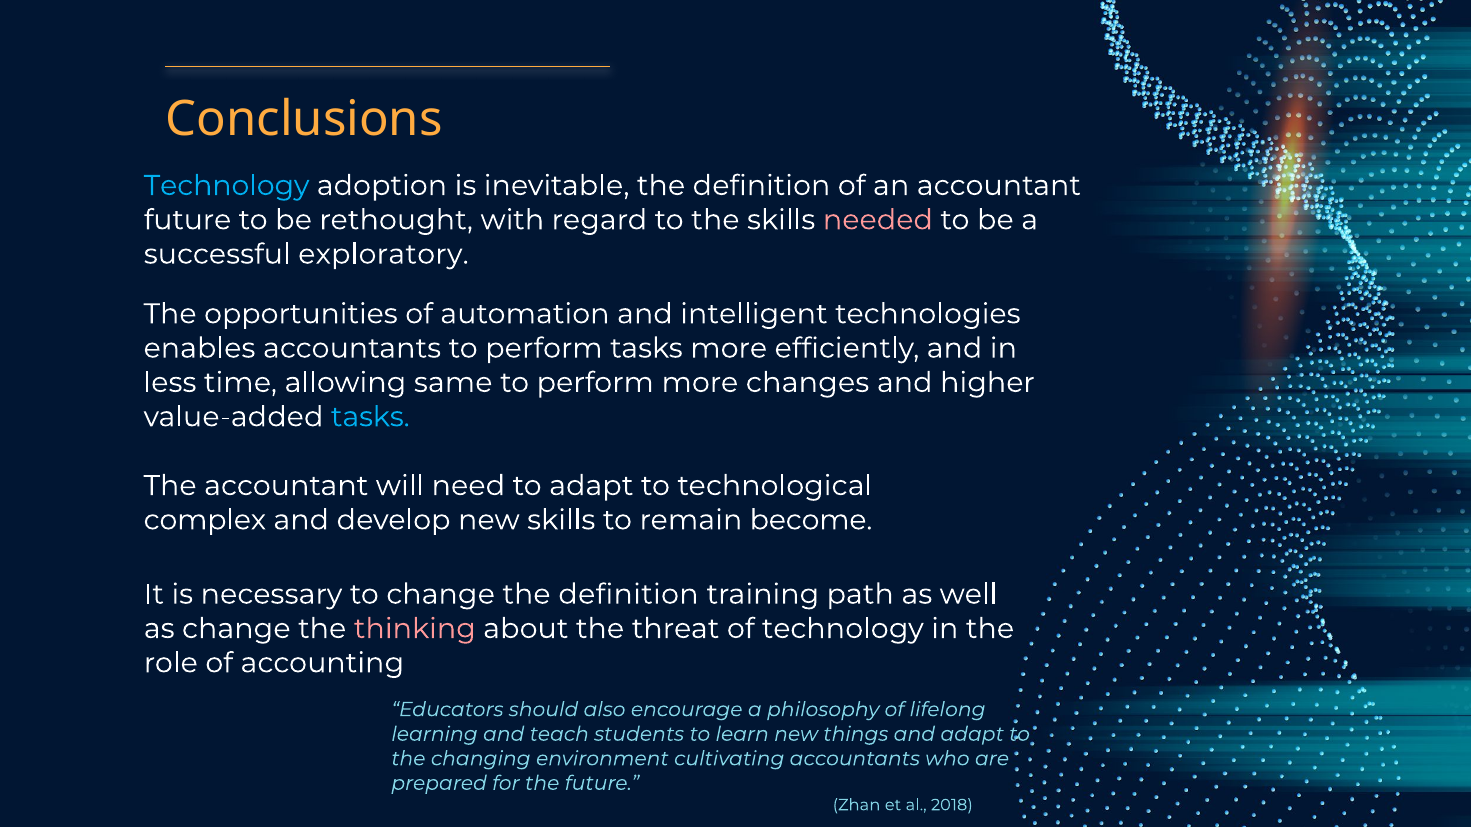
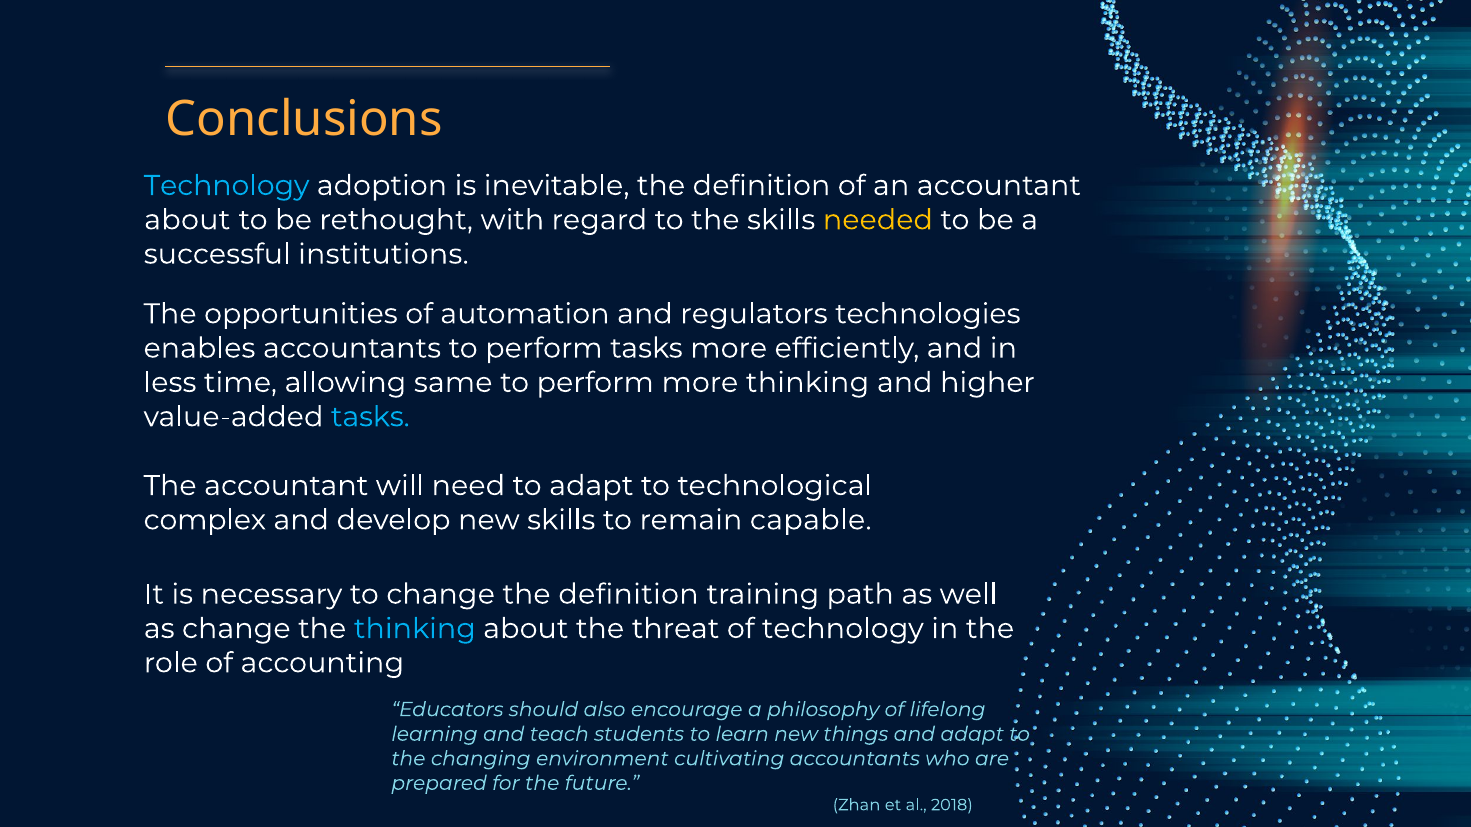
future at (188, 220): future -> about
needed colour: pink -> yellow
exploratory: exploratory -> institutions
intelligent: intelligent -> regulators
more changes: changes -> thinking
become: become -> capable
thinking at (415, 629) colour: pink -> light blue
